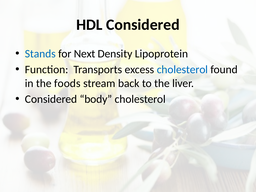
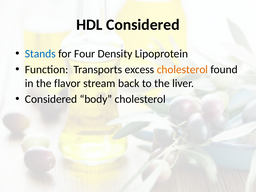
Next: Next -> Four
cholesterol at (182, 70) colour: blue -> orange
foods: foods -> flavor
